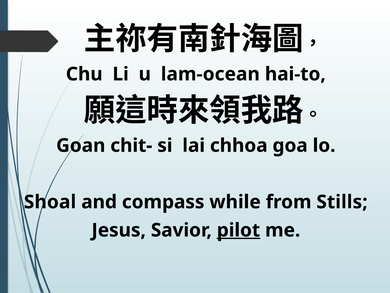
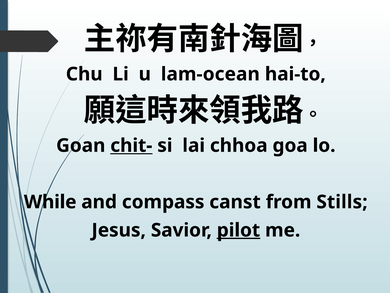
chit- underline: none -> present
Shoal: Shoal -> While
while: while -> canst
